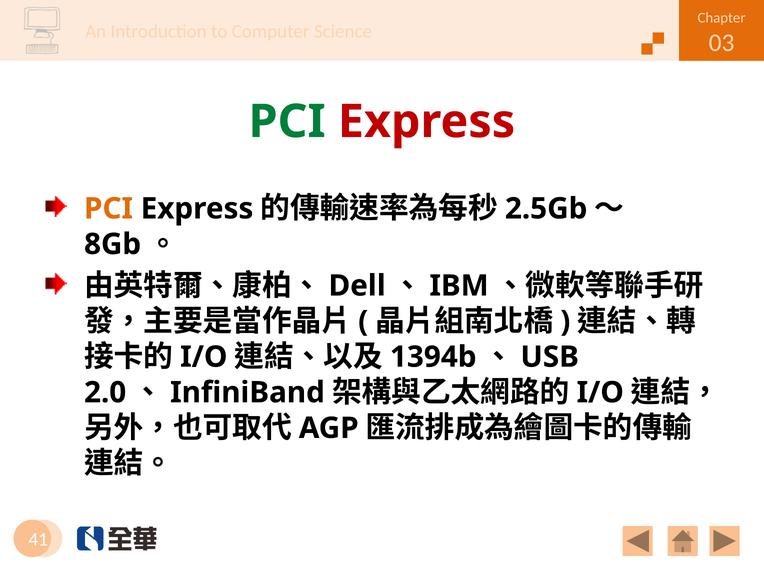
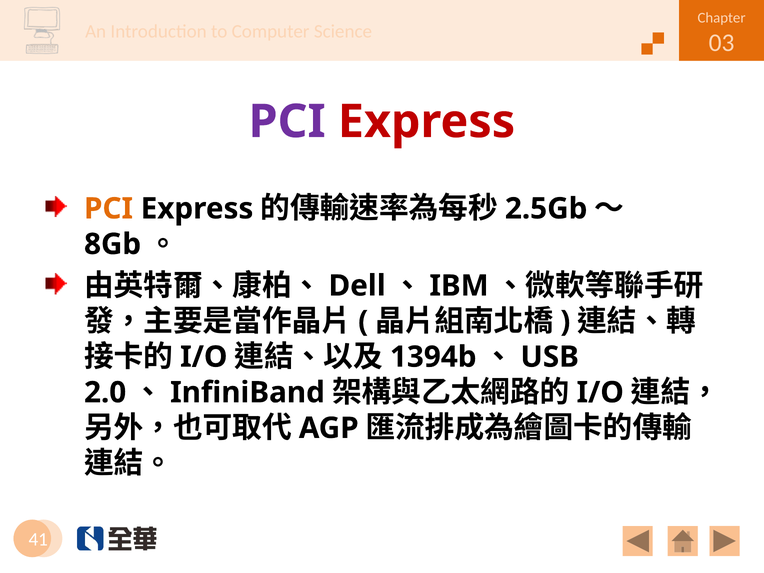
PCI at (287, 122) colour: green -> purple
